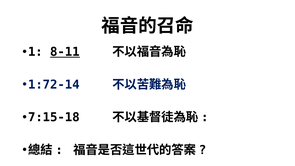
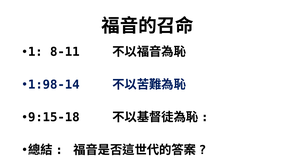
8-11 underline: present -> none
1:72-14: 1:72-14 -> 1:98-14
7:15-18: 7:15-18 -> 9:15-18
